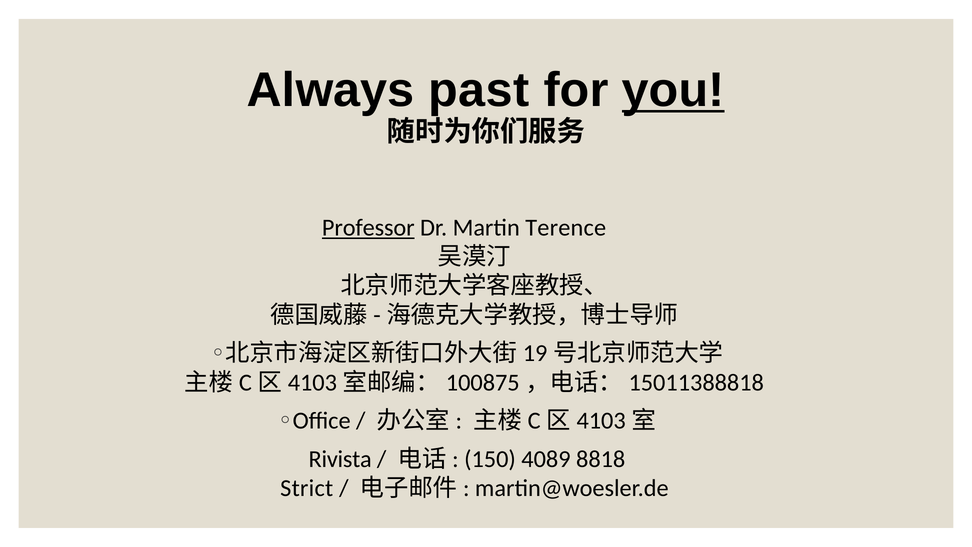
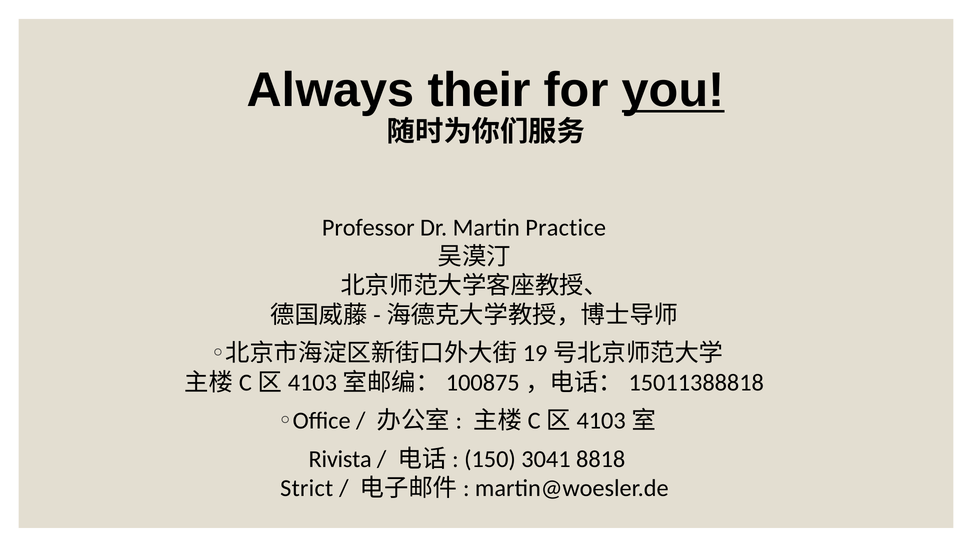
past: past -> their
Professor underline: present -> none
Terence: Terence -> Practice
4089: 4089 -> 3041
